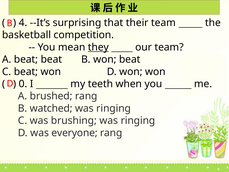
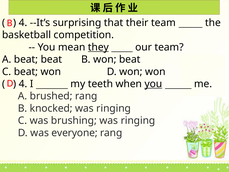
0 at (23, 84): 0 -> 4
you at (153, 84) underline: none -> present
watched: watched -> knocked
